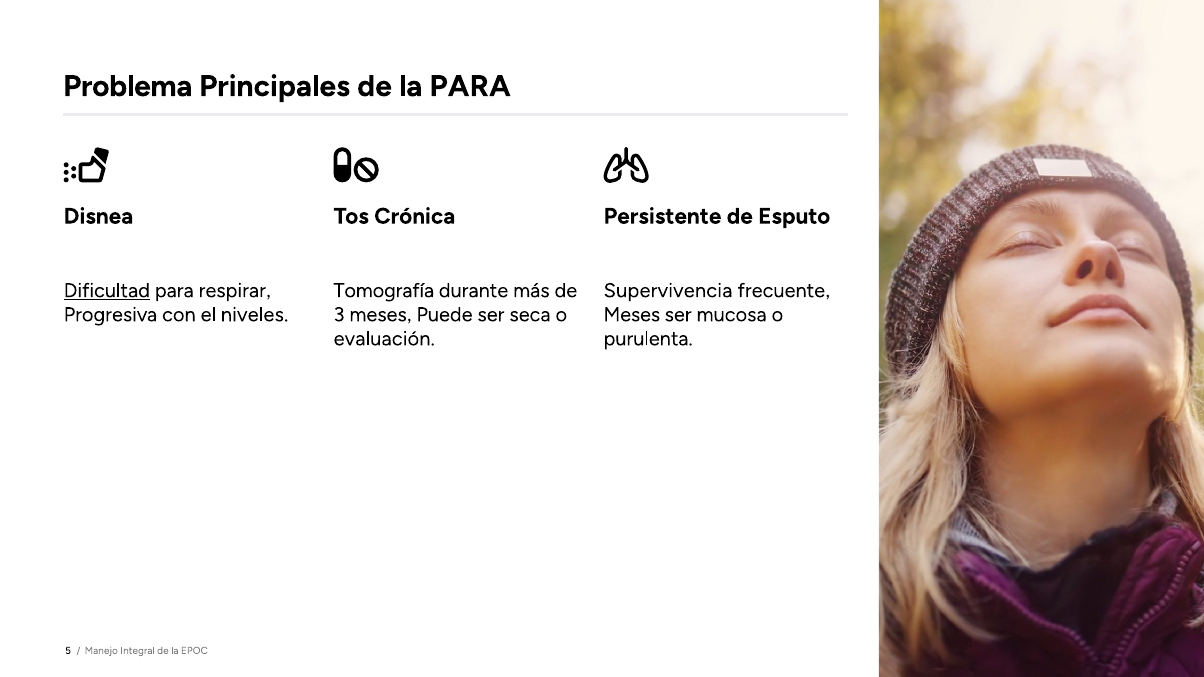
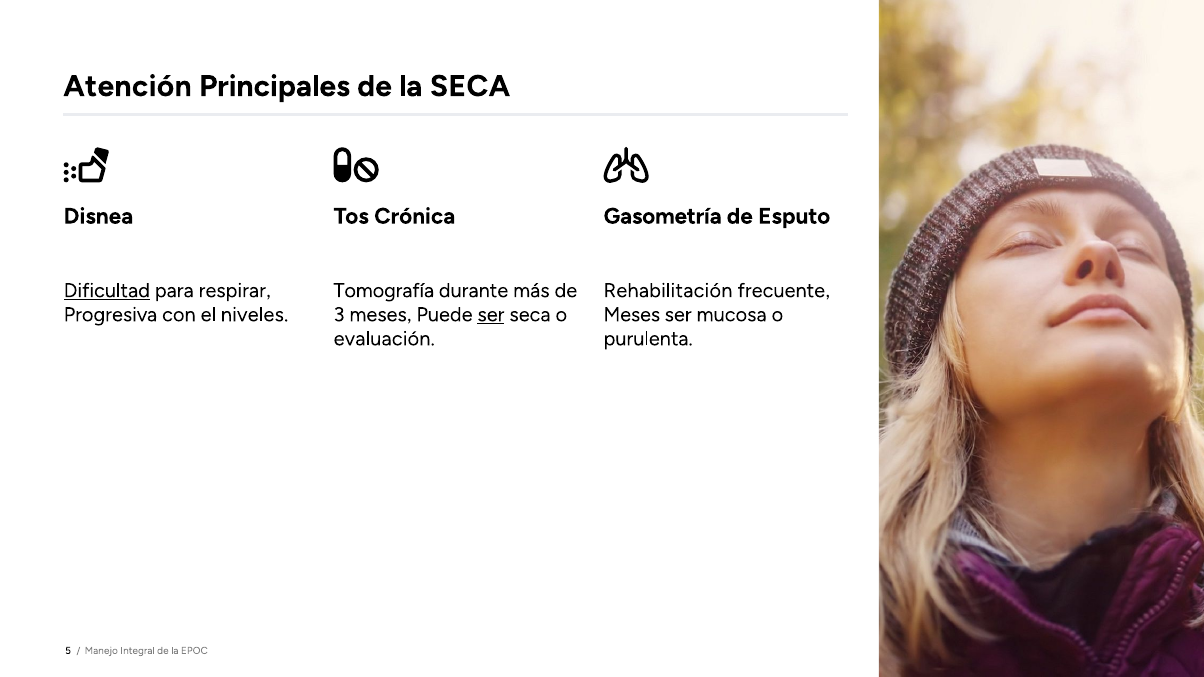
Problema: Problema -> Atención
la PARA: PARA -> SECA
Persistente: Persistente -> Gasometría
Supervivencia: Supervivencia -> Rehabilitación
ser at (491, 315) underline: none -> present
